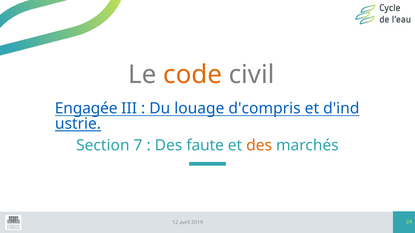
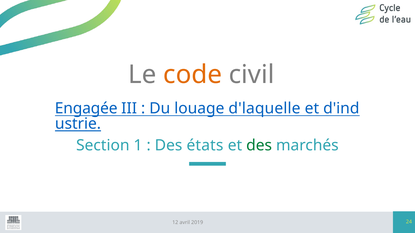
d'compris: d'compris -> d'laquelle
7: 7 -> 1
faute: faute -> états
des at (259, 146) colour: orange -> green
